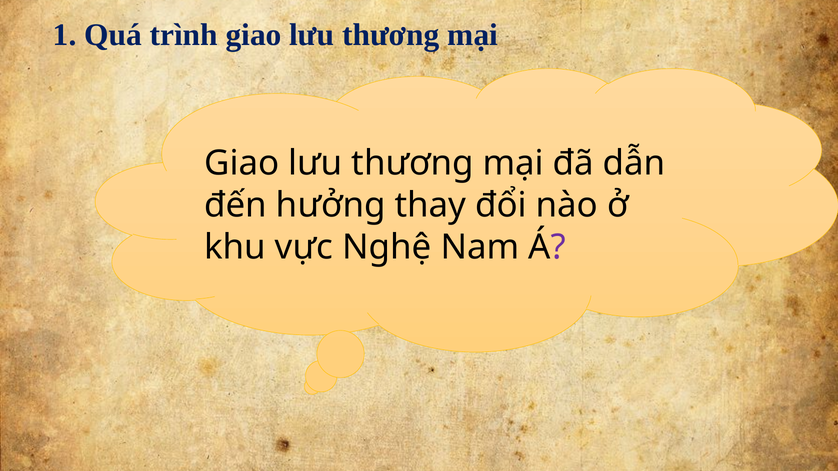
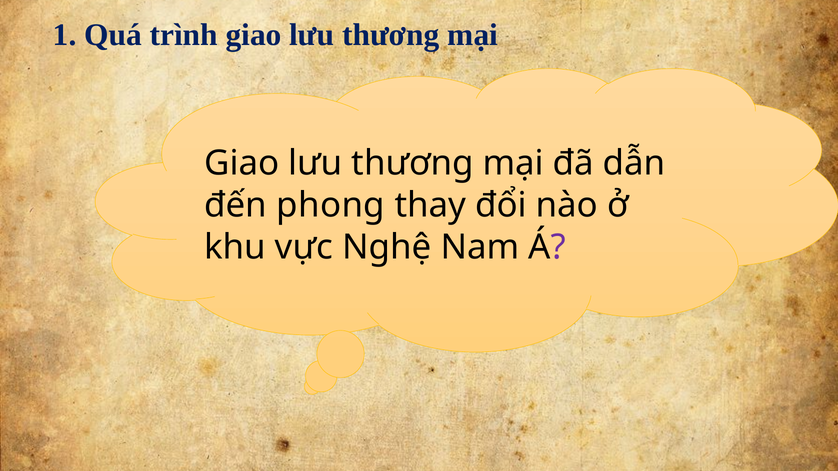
hưởng: hưởng -> phong
